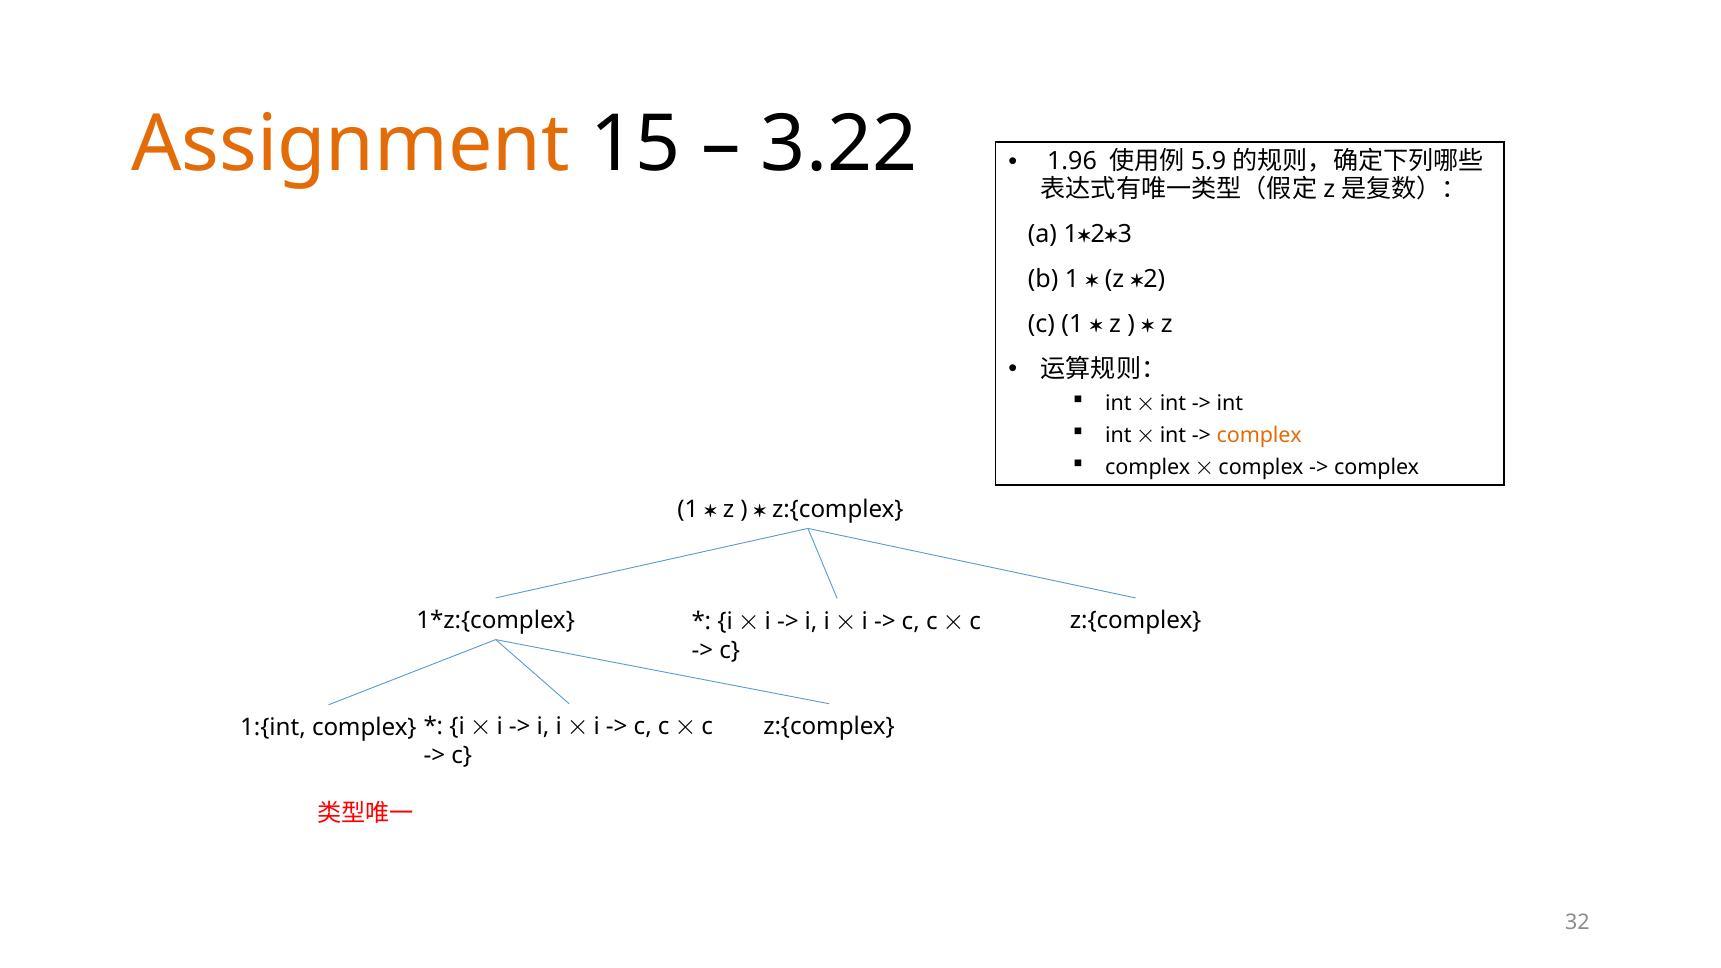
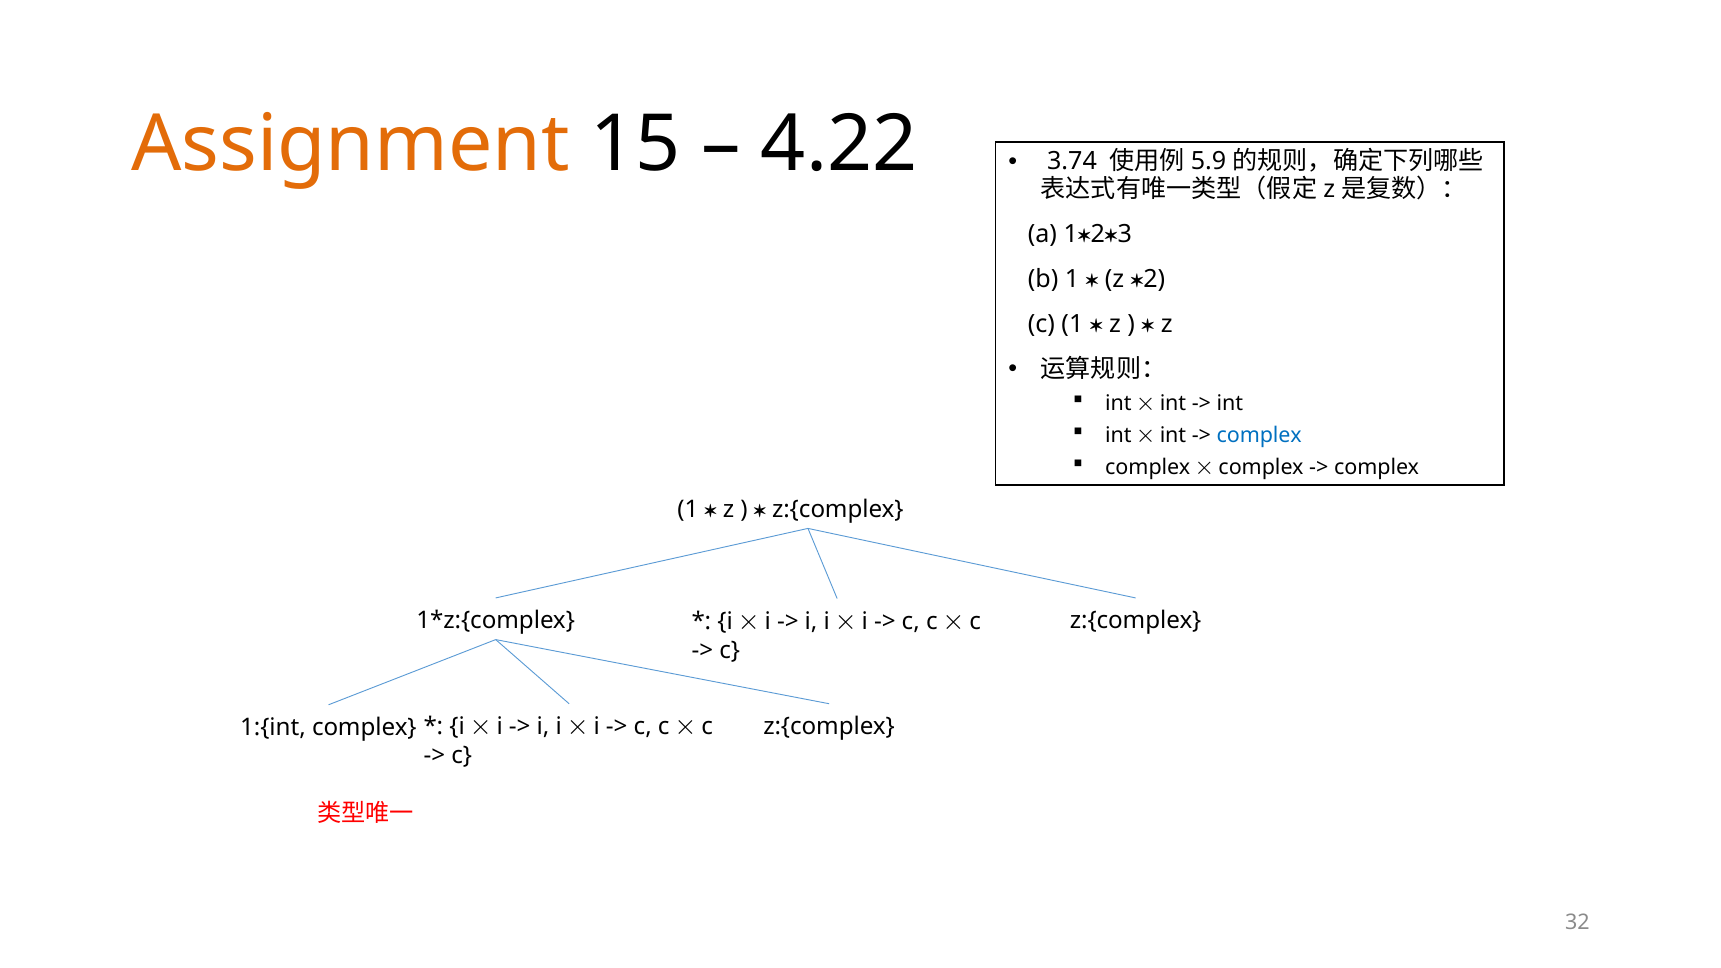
3.22: 3.22 -> 4.22
1.96: 1.96 -> 3.74
complex at (1259, 435) colour: orange -> blue
